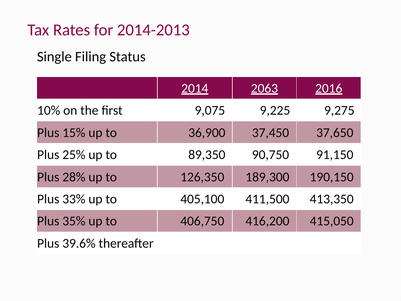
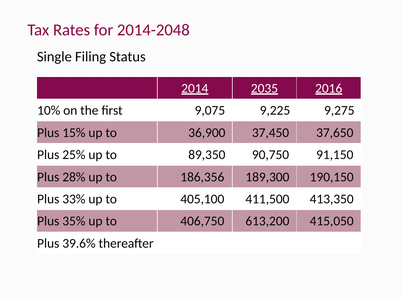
2014-2013: 2014-2013 -> 2014-2048
2063: 2063 -> 2035
126,350: 126,350 -> 186,356
416,200: 416,200 -> 613,200
